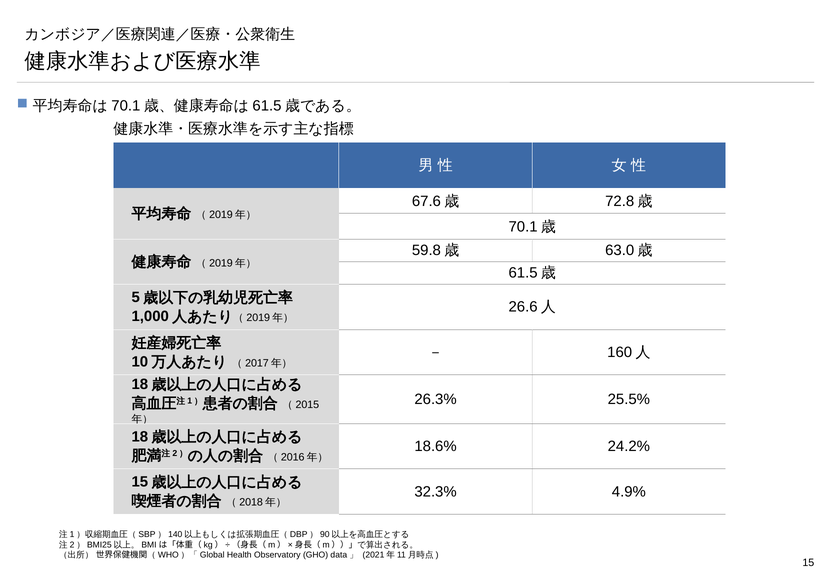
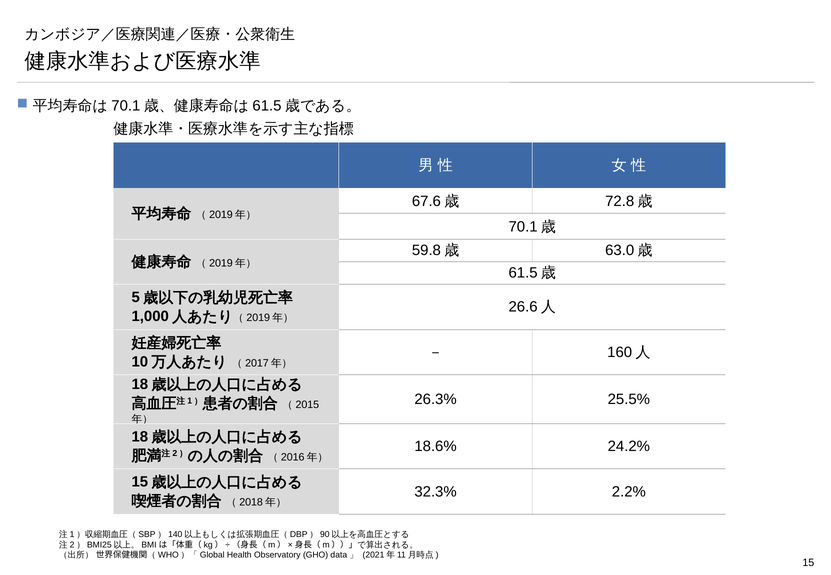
4.9%: 4.9% -> 2.2%
